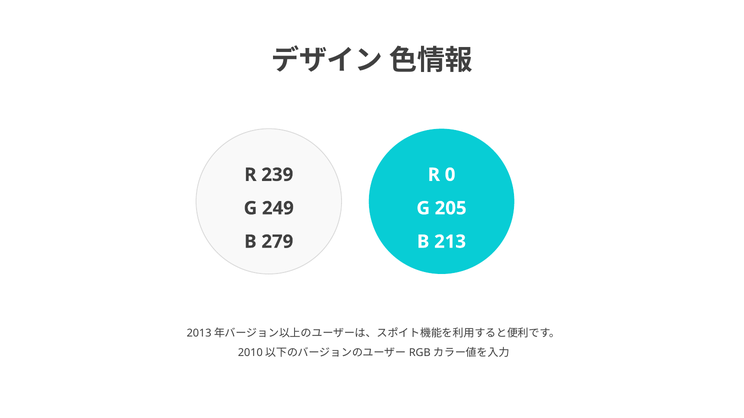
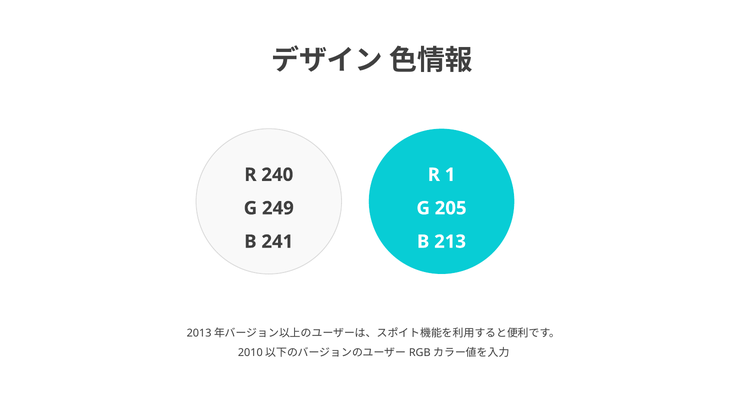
239: 239 -> 240
0: 0 -> 1
279: 279 -> 241
